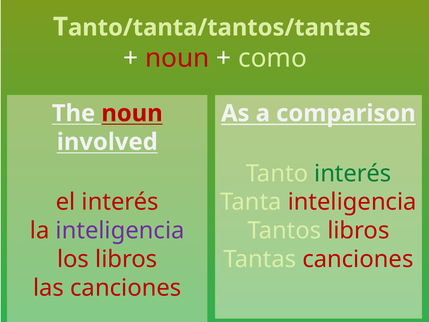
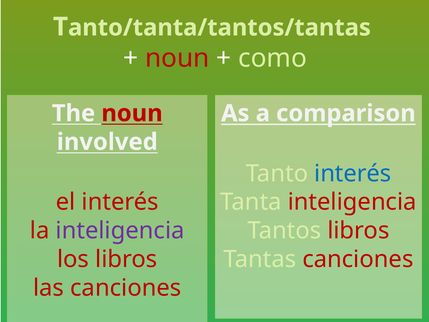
interés at (353, 173) colour: green -> blue
